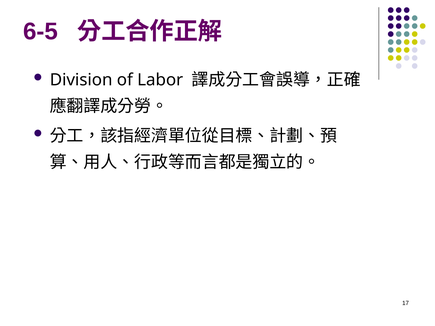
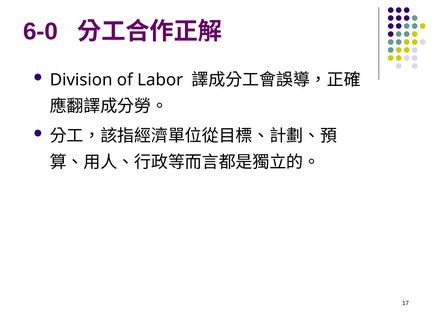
6-5: 6-5 -> 6-0
